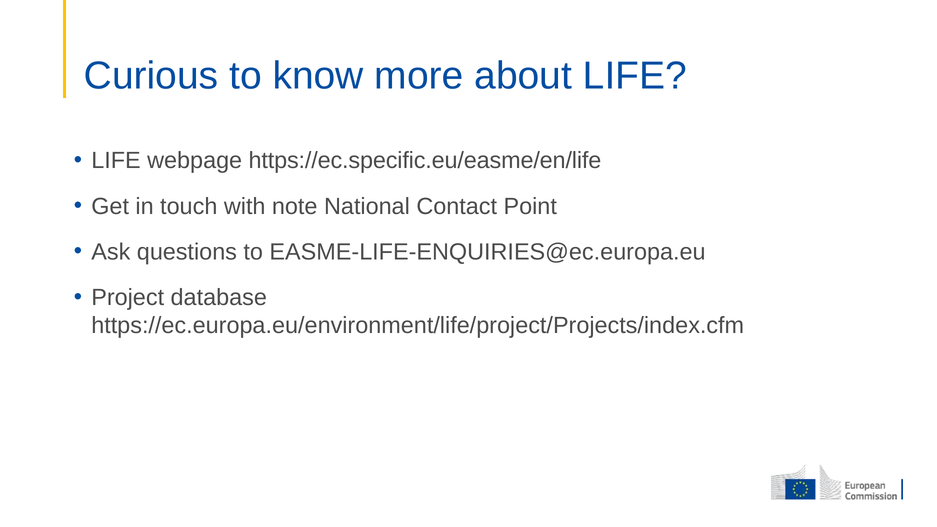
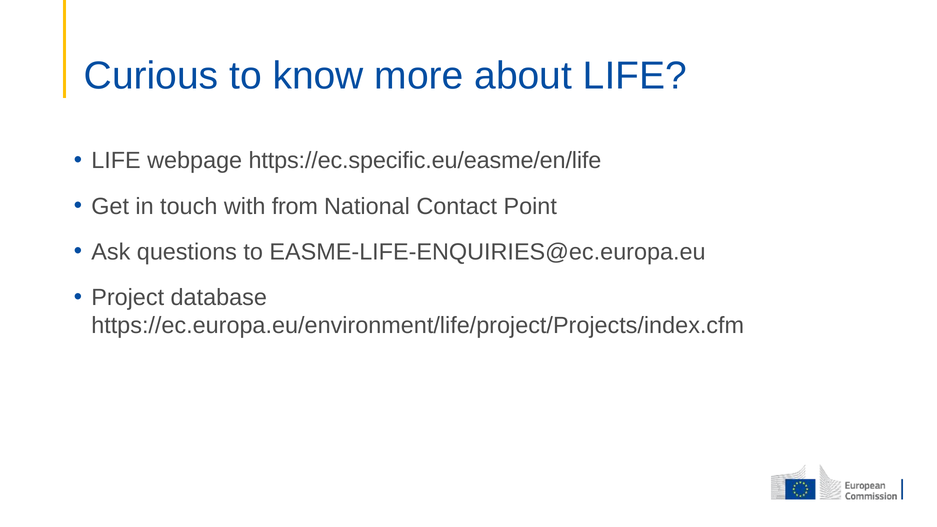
note: note -> from
